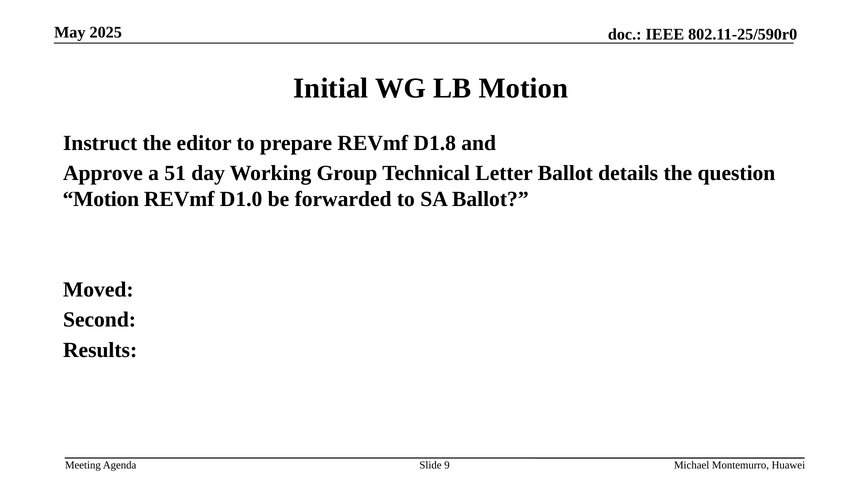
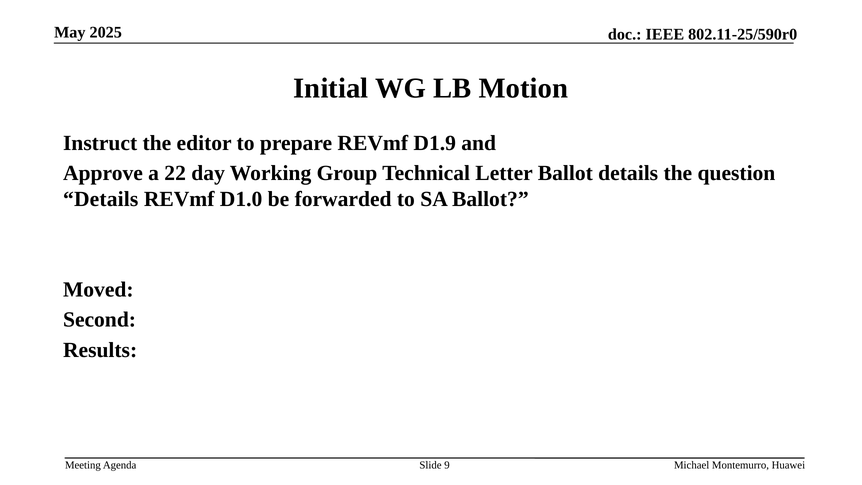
D1.8: D1.8 -> D1.9
51: 51 -> 22
Motion at (101, 199): Motion -> Details
